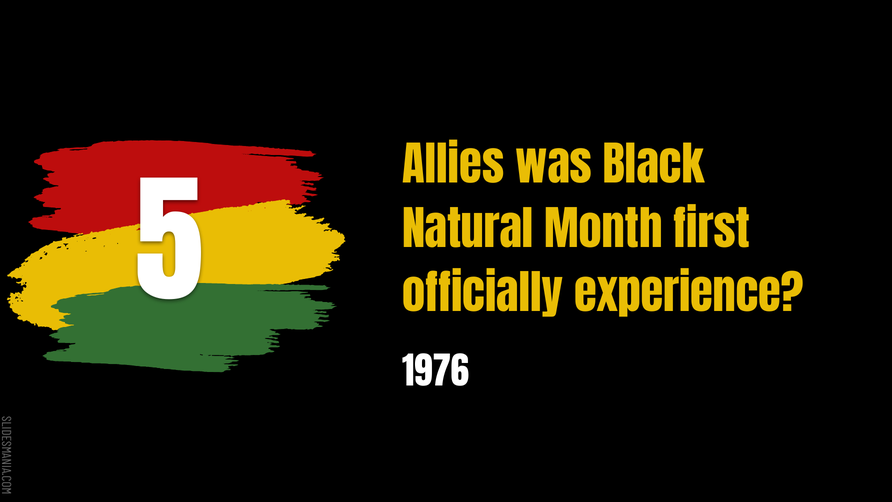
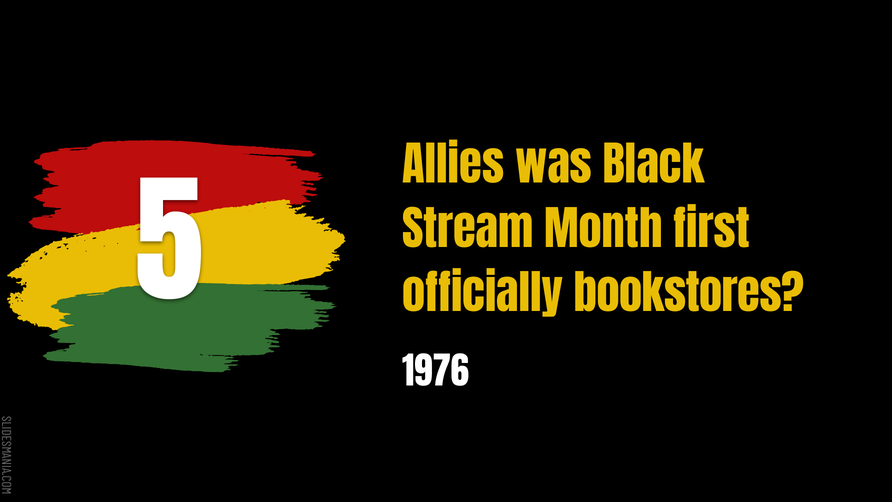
Natural: Natural -> Stream
experience: experience -> bookstores
